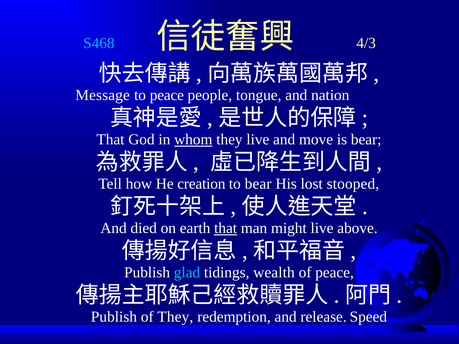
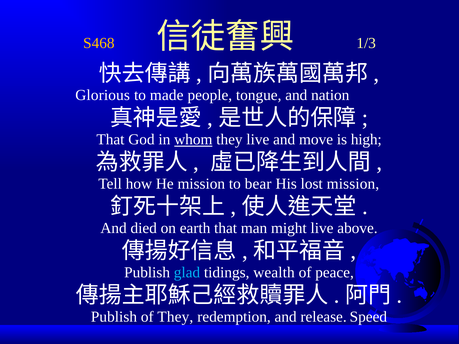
S468 colour: light blue -> yellow
4/3: 4/3 -> 1/3
Message: Message -> Glorious
to peace: peace -> made
is bear: bear -> high
He creation: creation -> mission
lost stooped: stooped -> mission
that at (226, 228) underline: present -> none
